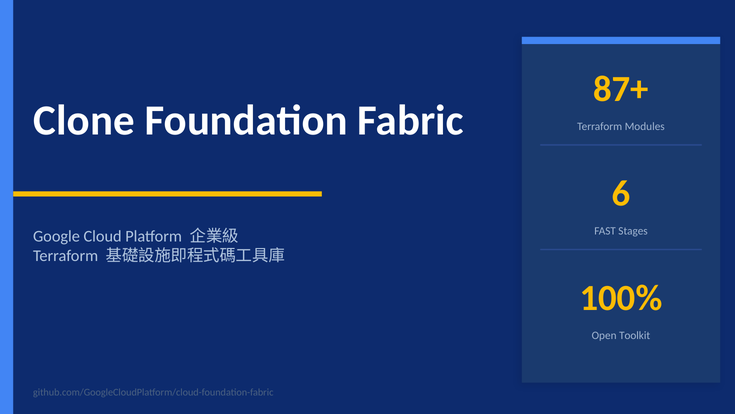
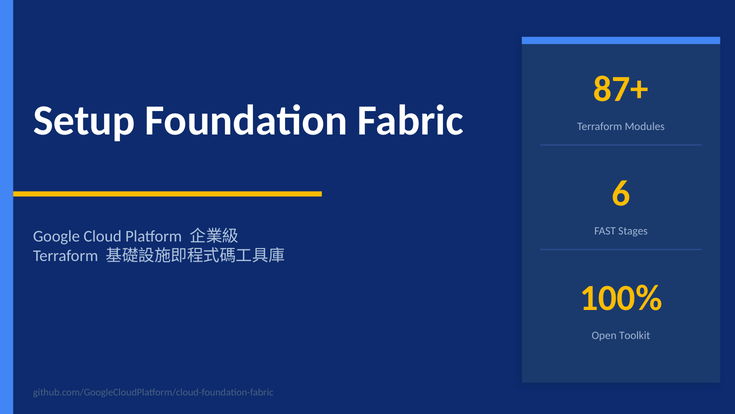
Clone: Clone -> Setup
